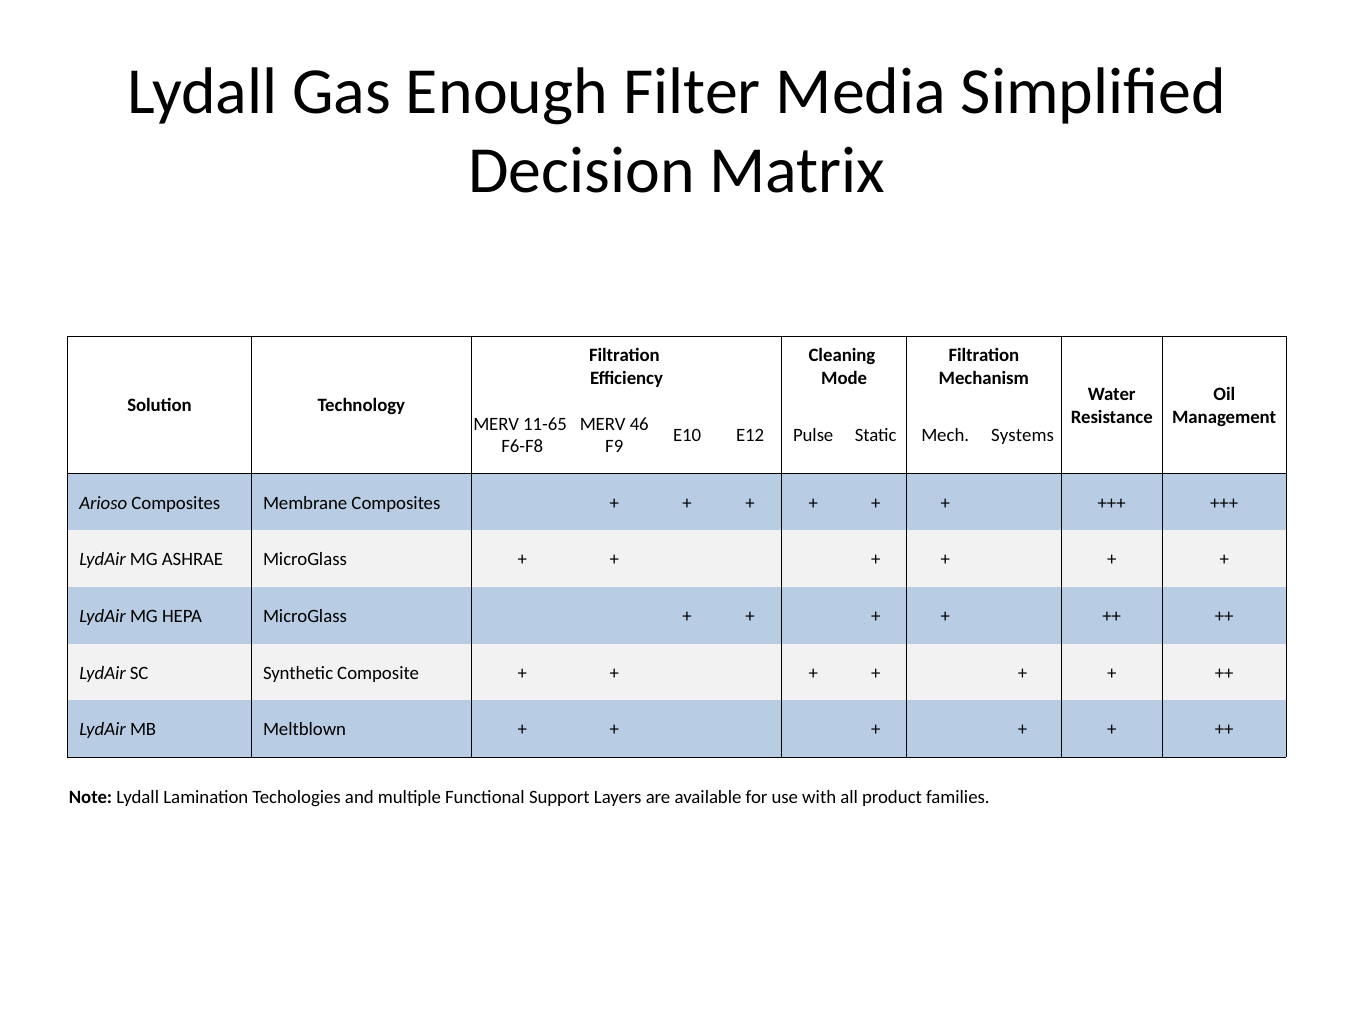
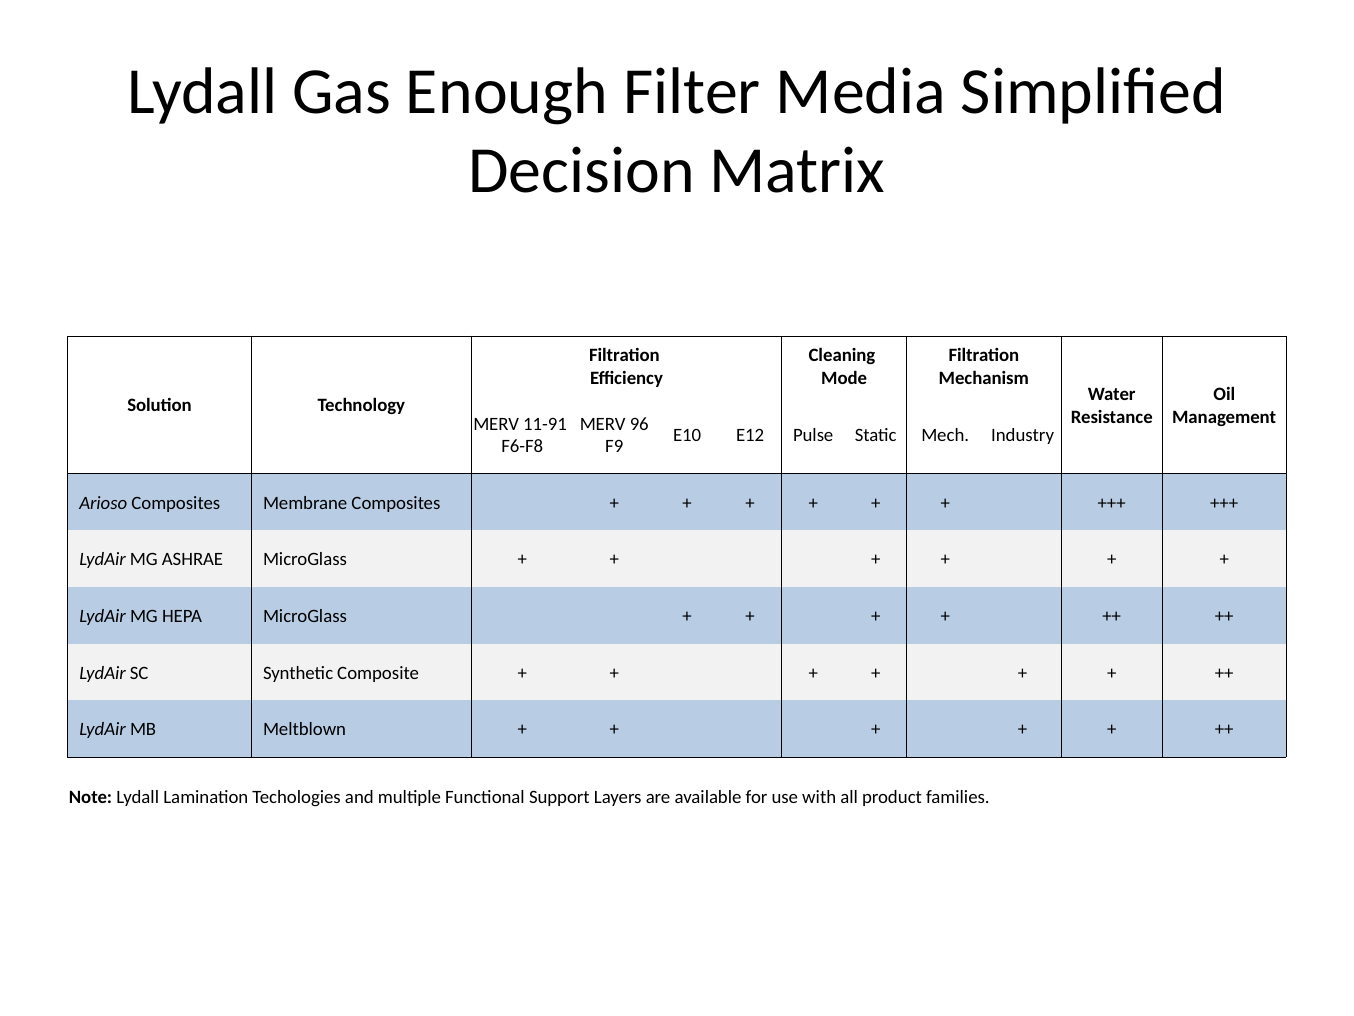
11-65: 11-65 -> 11-91
46: 46 -> 96
Systems: Systems -> Industry
